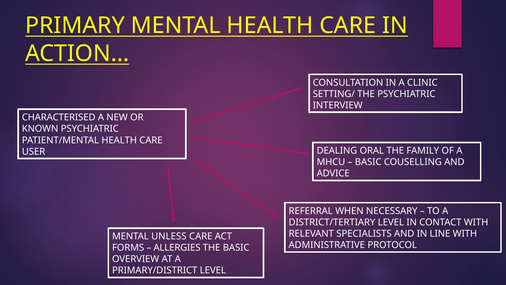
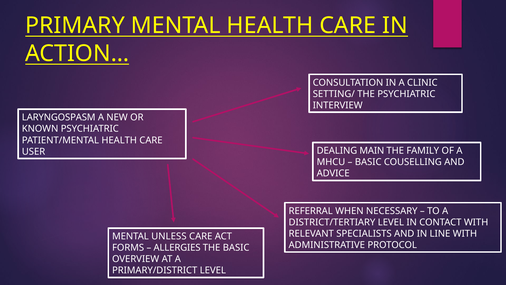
CHARACTERISED: CHARACTERISED -> LARYNGOSPASM
ORAL: ORAL -> MAIN
